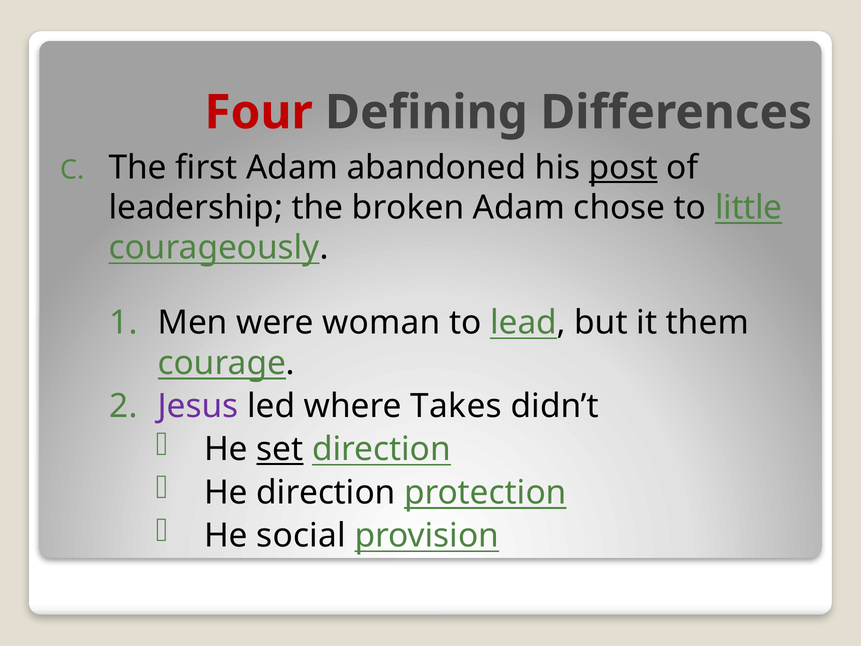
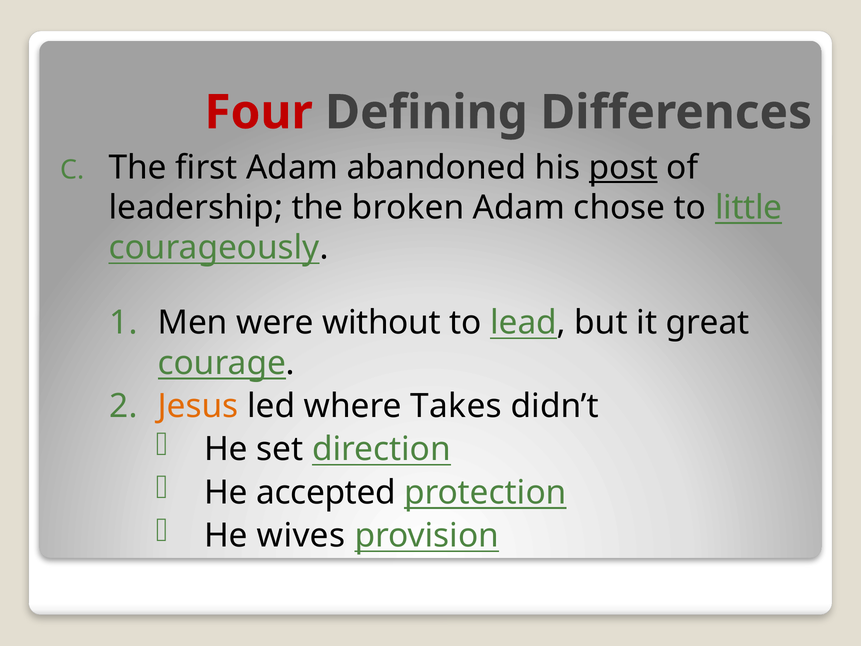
woman: woman -> without
them: them -> great
Jesus colour: purple -> orange
set underline: present -> none
He direction: direction -> accepted
social: social -> wives
